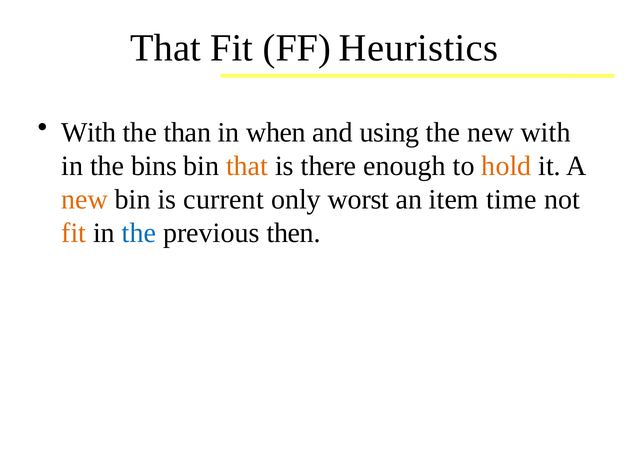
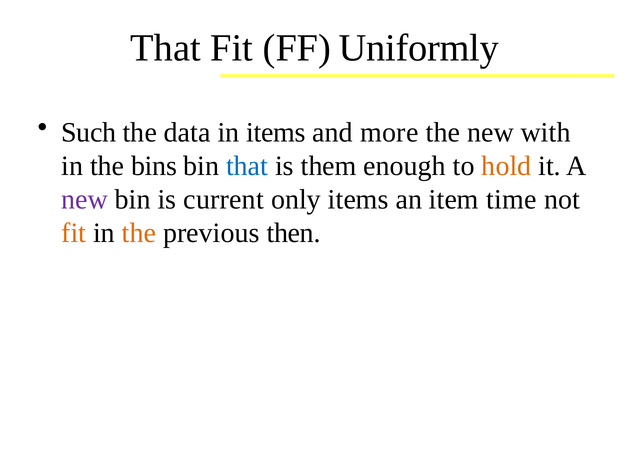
Heuristics: Heuristics -> Uniformly
With at (89, 132): With -> Such
than: than -> data
in when: when -> items
using: using -> more
that at (247, 166) colour: orange -> blue
there: there -> them
new at (85, 199) colour: orange -> purple
only worst: worst -> items
the at (139, 233) colour: blue -> orange
